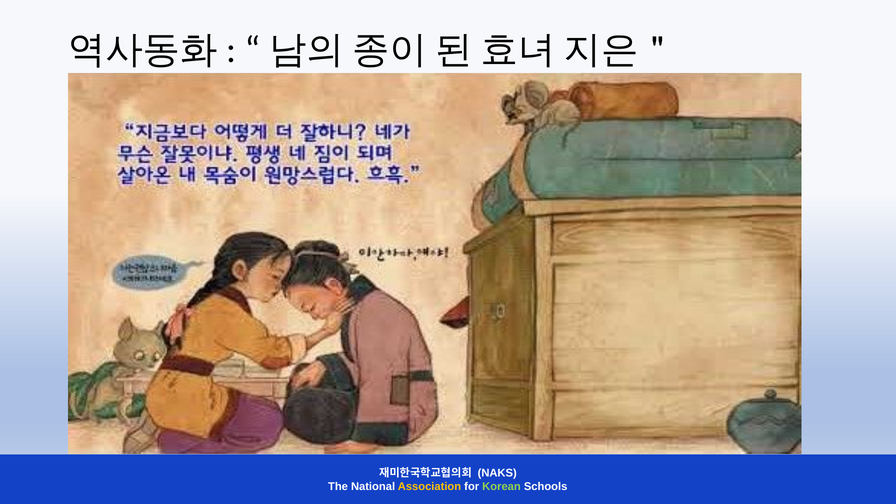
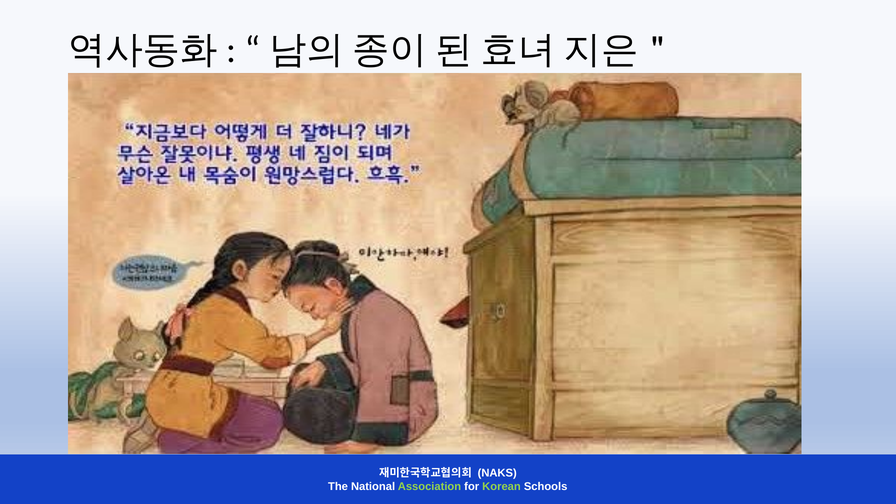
Association colour: yellow -> light green
